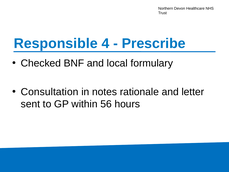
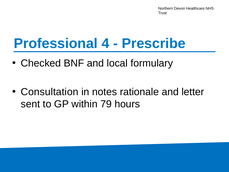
Responsible: Responsible -> Professional
56: 56 -> 79
